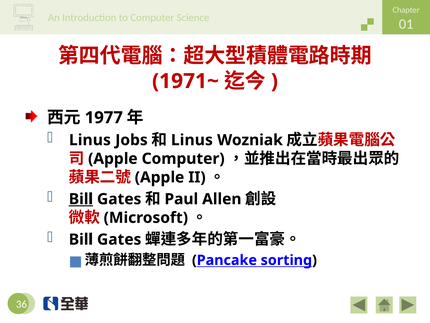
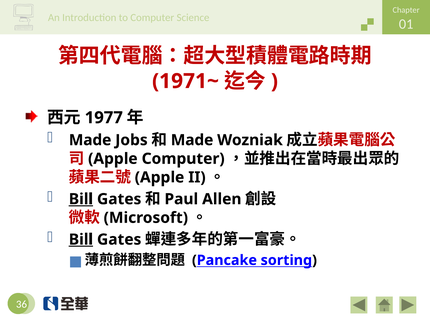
Linus at (90, 140): Linus -> Made
Linus at (192, 140): Linus -> Made
Bill at (81, 239) underline: none -> present
